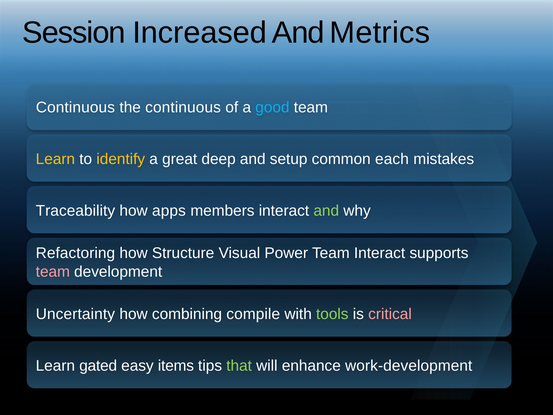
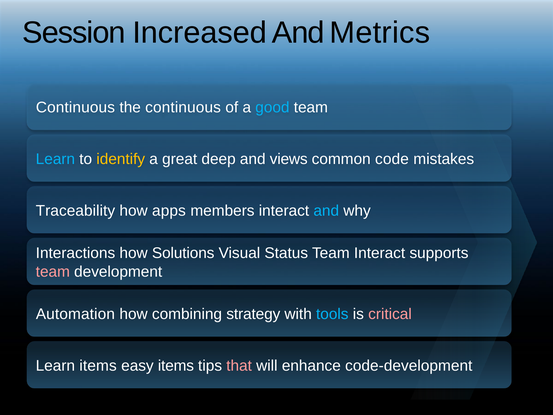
Learn at (55, 159) colour: yellow -> light blue
setup: setup -> views
each: each -> code
and at (326, 211) colour: light green -> light blue
Refactoring: Refactoring -> Interactions
Structure: Structure -> Solutions
Power: Power -> Status
Uncertainty: Uncertainty -> Automation
compile: compile -> strategy
tools colour: light green -> light blue
Learn gated: gated -> items
that colour: light green -> pink
work-development: work-development -> code-development
